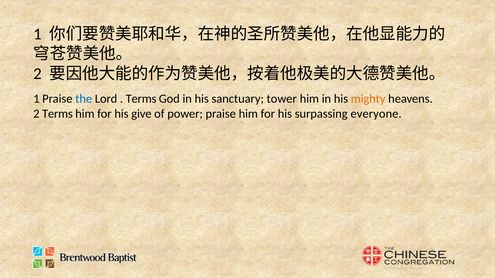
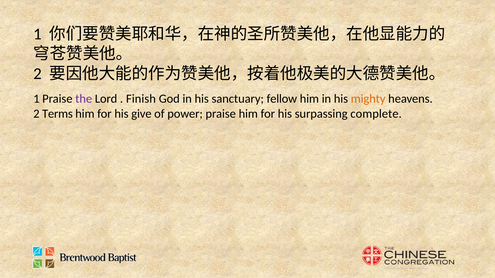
the colour: blue -> purple
Terms at (141, 99): Terms -> Finish
tower: tower -> fellow
everyone: everyone -> complete
